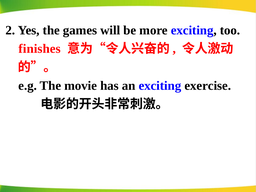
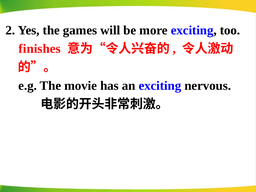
exercise: exercise -> nervous
